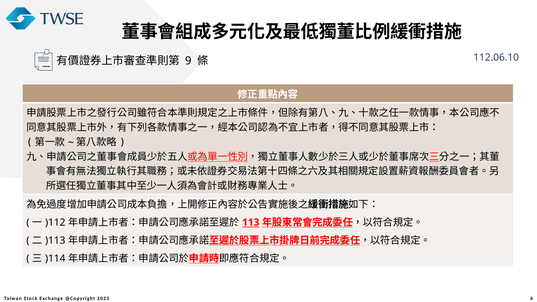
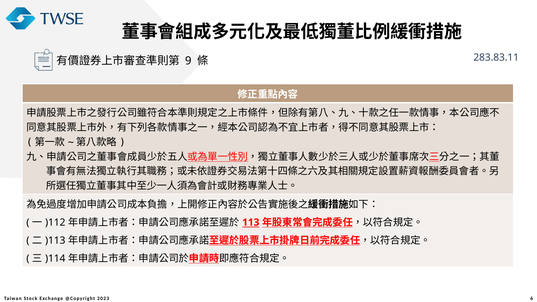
112.06.10: 112.06.10 -> 283.83.11
